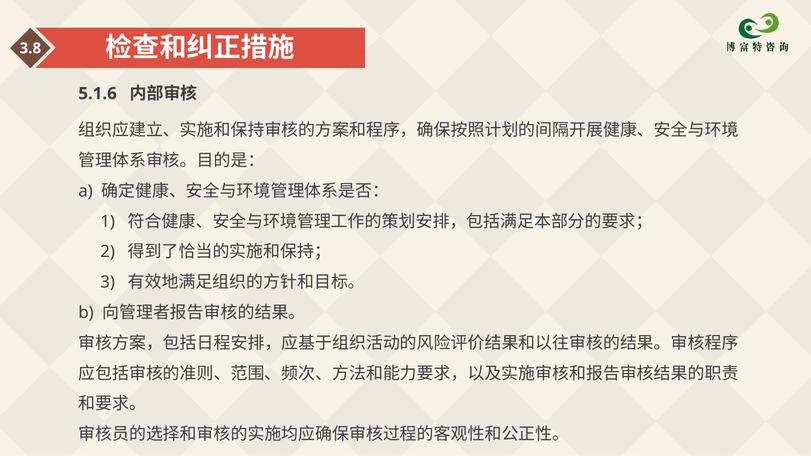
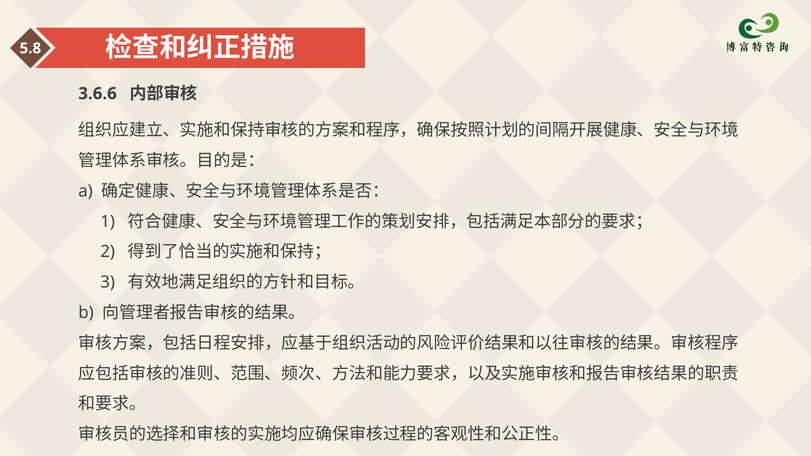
3.8: 3.8 -> 5.8
5.1.6: 5.1.6 -> 3.6.6
